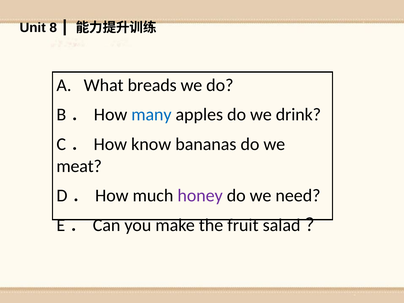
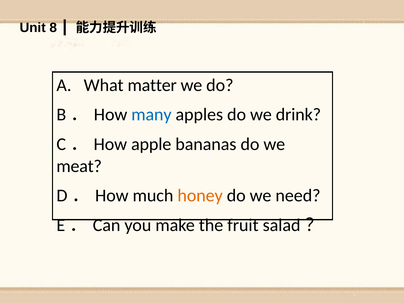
breads: breads -> matter
know: know -> apple
honey colour: purple -> orange
